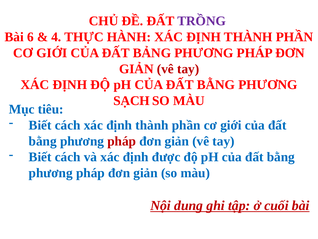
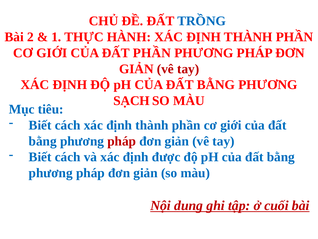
TRỒNG colour: purple -> blue
6: 6 -> 2
4: 4 -> 1
ĐẤT BẢNG: BẢNG -> PHẦN
